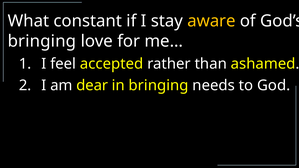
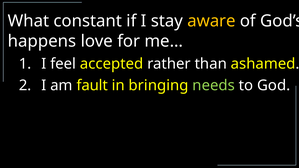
bringing at (42, 41): bringing -> happens
dear: dear -> fault
needs colour: white -> light green
